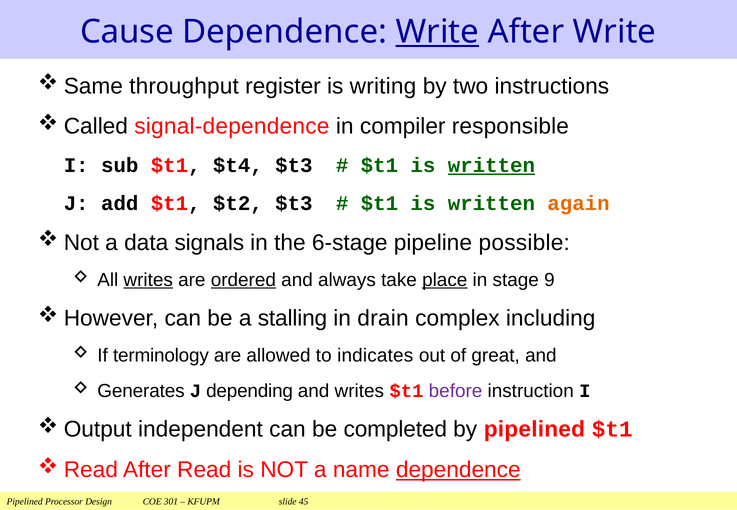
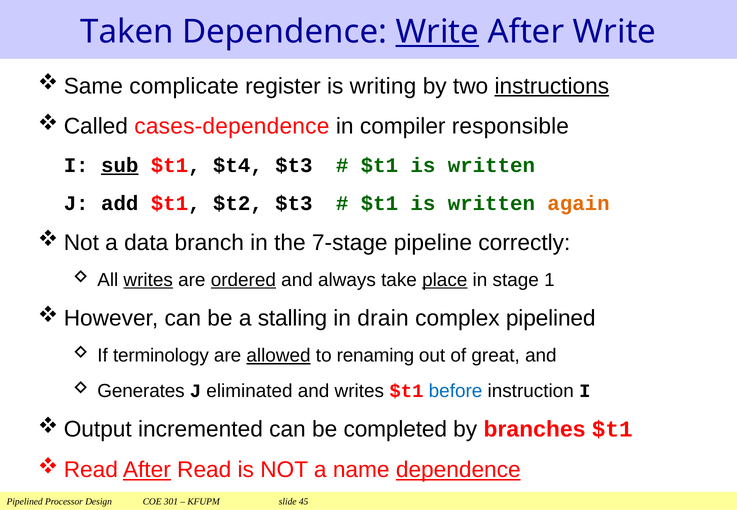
Cause: Cause -> Taken
throughput: throughput -> complicate
instructions underline: none -> present
signal-dependence: signal-dependence -> cases-dependence
sub underline: none -> present
written at (491, 165) underline: present -> none
signals: signals -> branch
6-stage: 6-stage -> 7-stage
possible: possible -> correctly
9: 9 -> 1
complex including: including -> pipelined
allowed underline: none -> present
indicates: indicates -> renaming
depending: depending -> eliminated
before colour: purple -> blue
independent: independent -> incremented
by pipelined: pipelined -> branches
After at (147, 470) underline: none -> present
